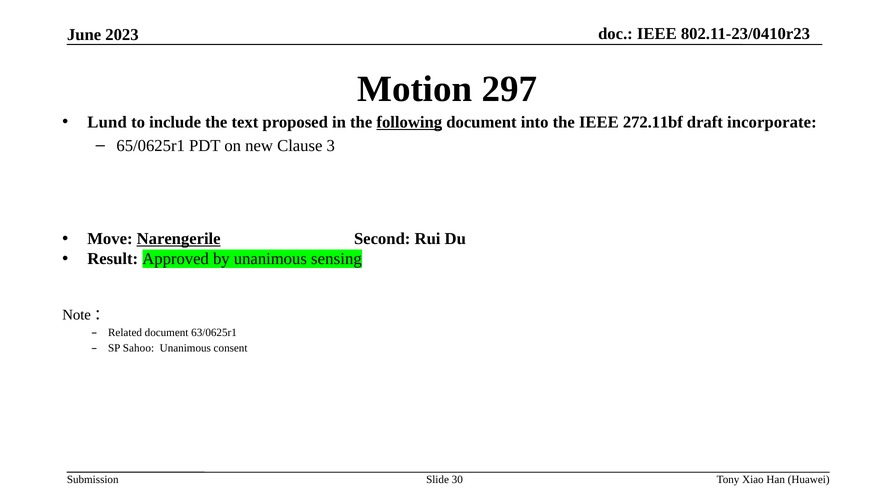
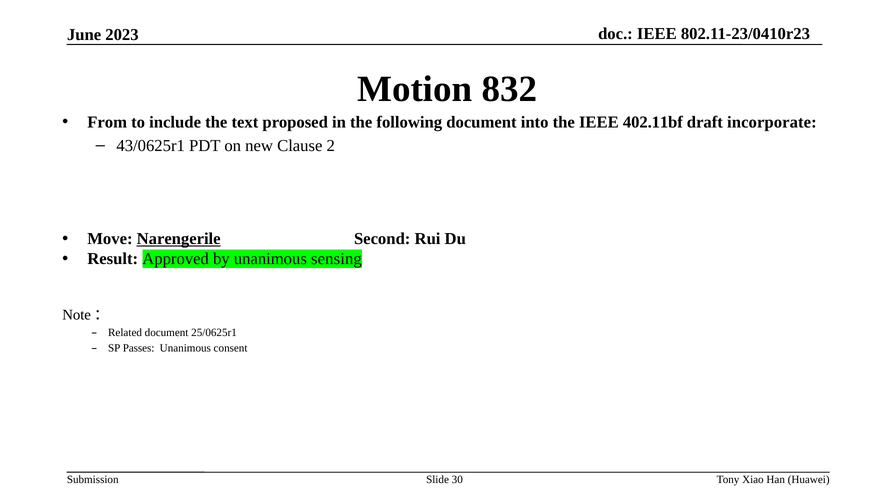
297: 297 -> 832
Lund: Lund -> From
following underline: present -> none
272.11bf: 272.11bf -> 402.11bf
65/0625r1: 65/0625r1 -> 43/0625r1
3: 3 -> 2
63/0625r1: 63/0625r1 -> 25/0625r1
Sahoo: Sahoo -> Passes
